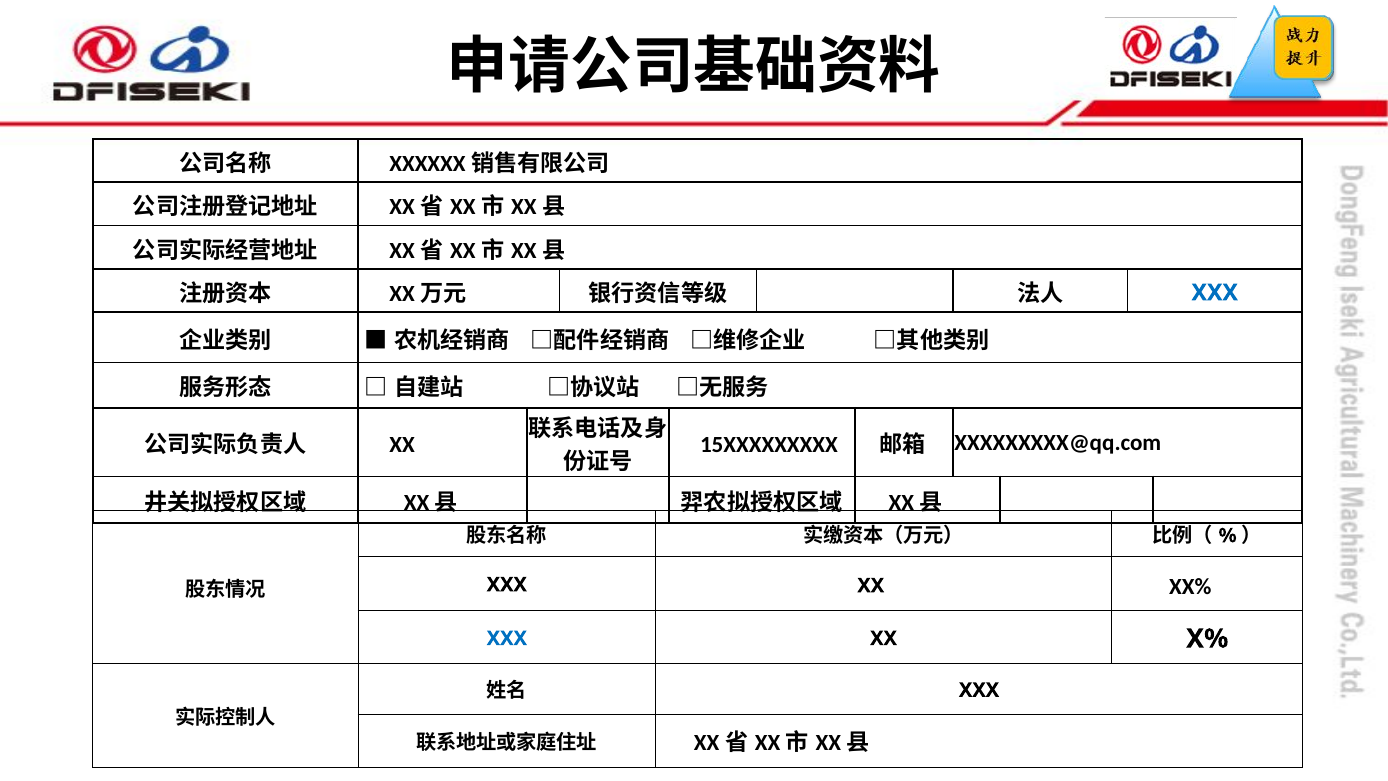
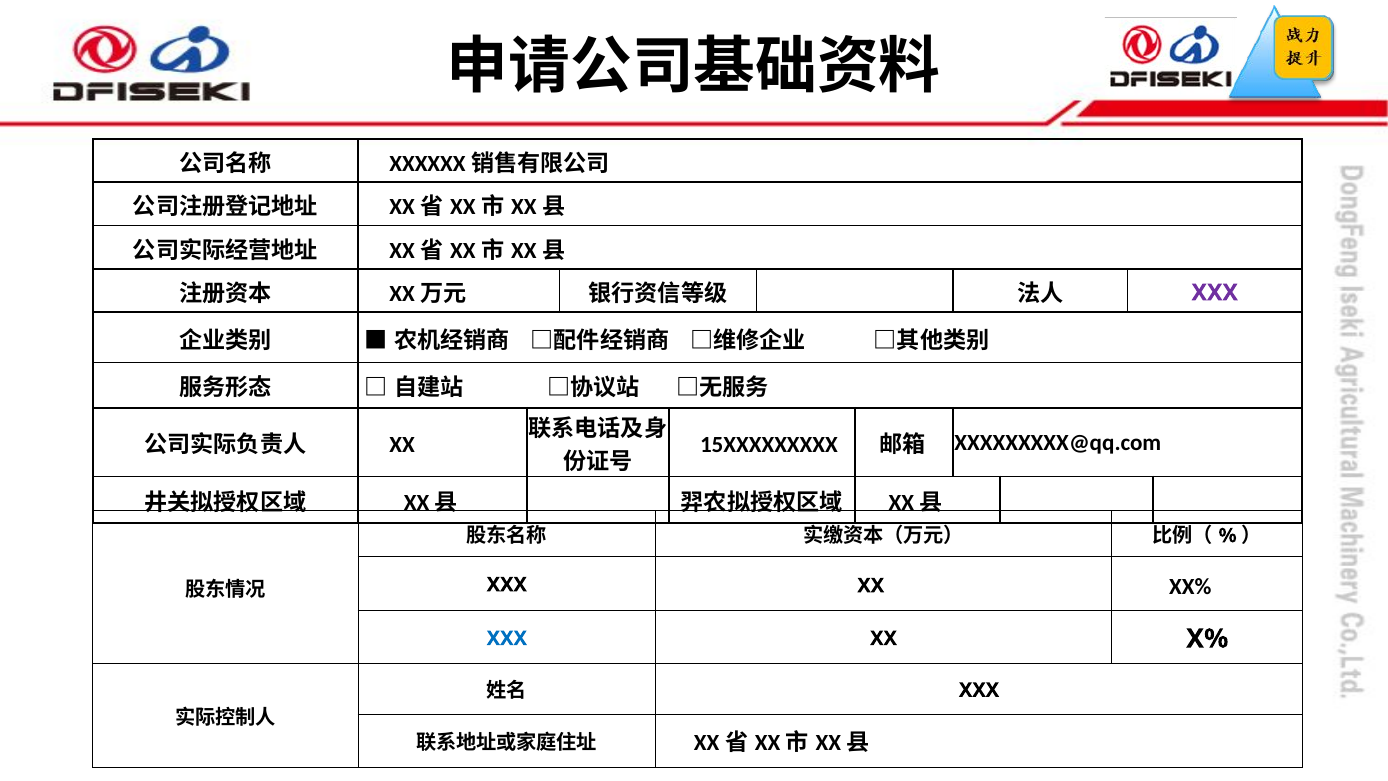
XXX at (1215, 293) colour: blue -> purple
